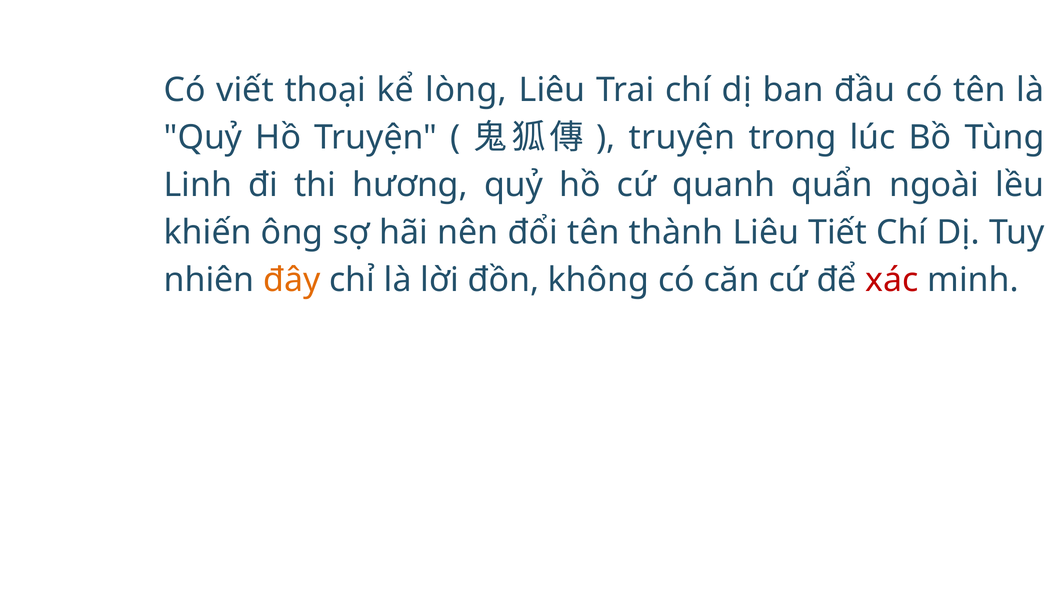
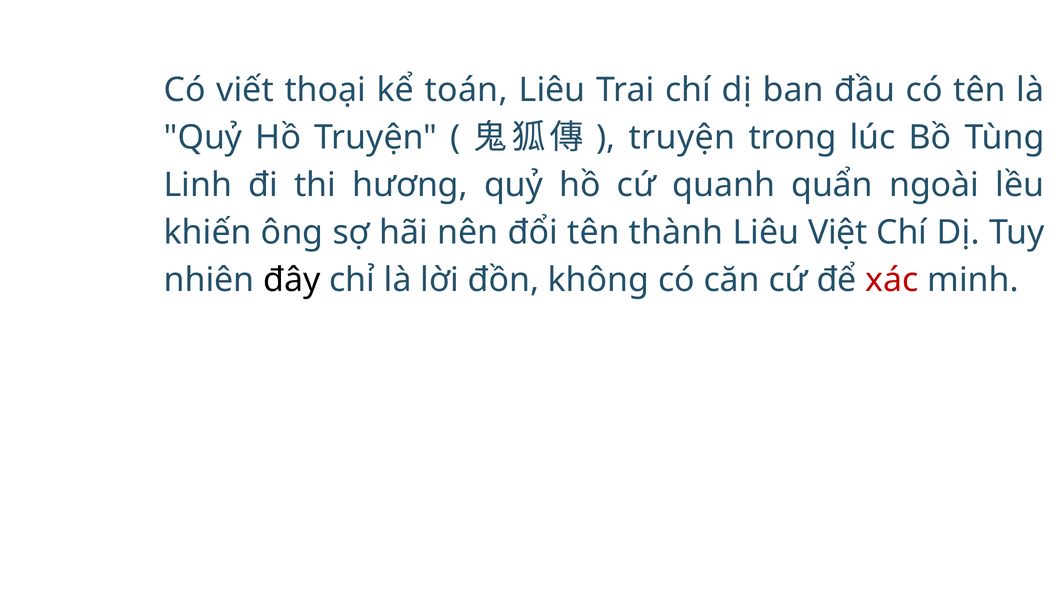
lòng: lòng -> toán
Tiết: Tiết -> Việt
đây colour: orange -> black
